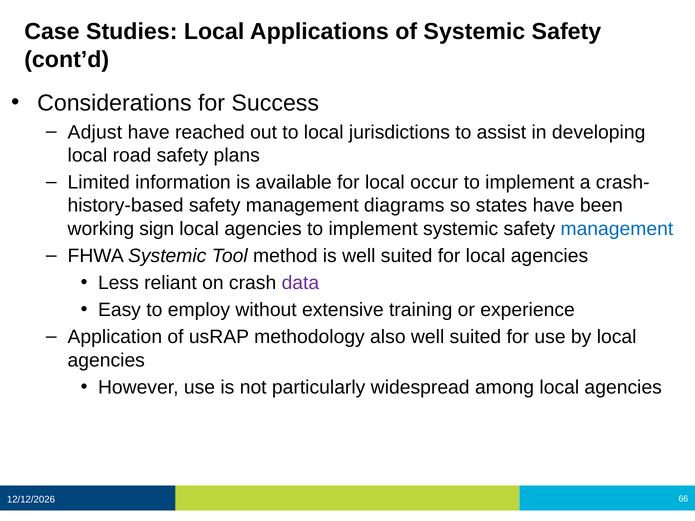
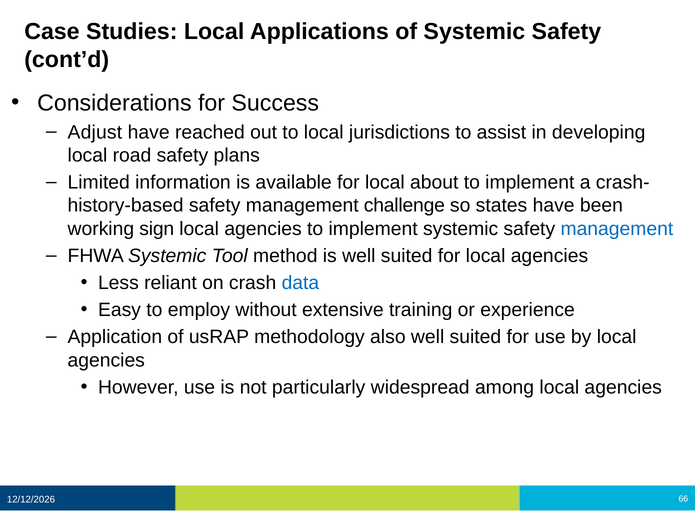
occur: occur -> about
diagrams: diagrams -> challenge
data colour: purple -> blue
